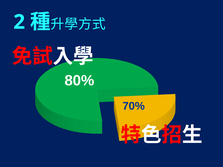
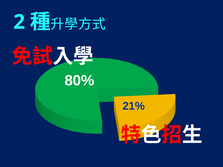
70%: 70% -> 21%
